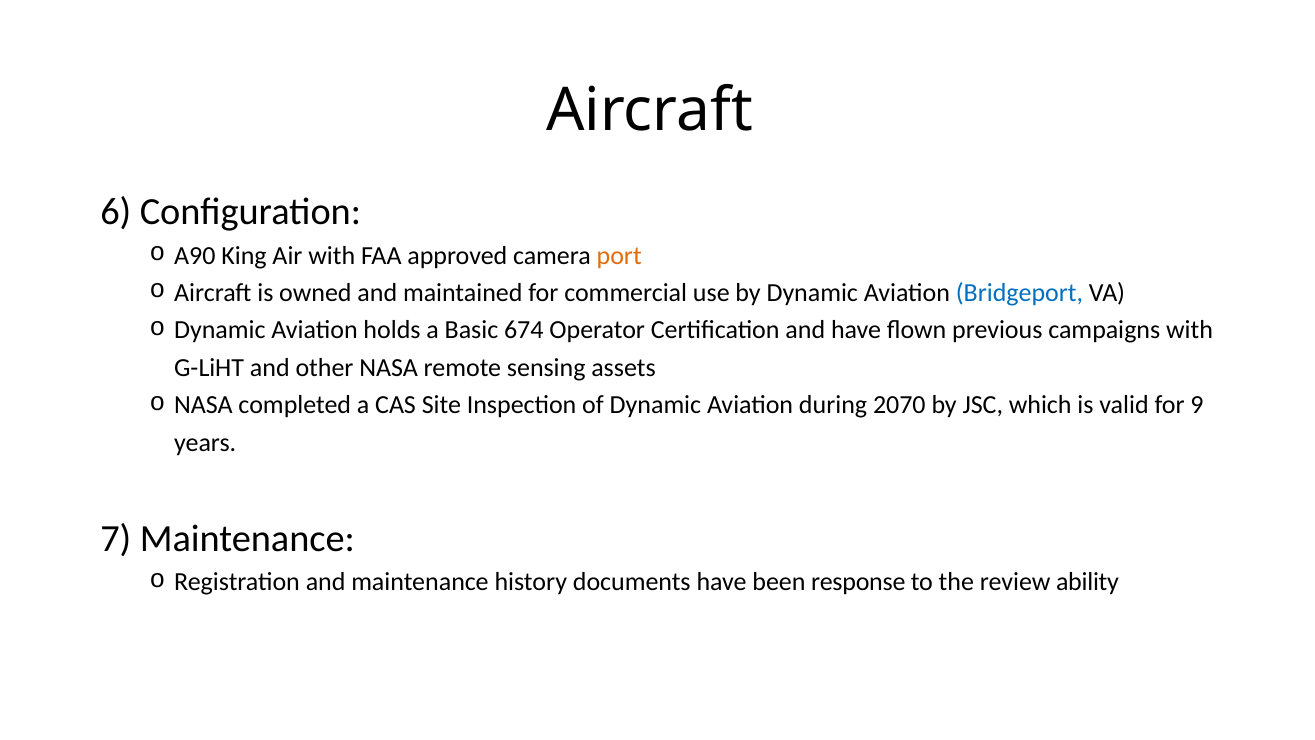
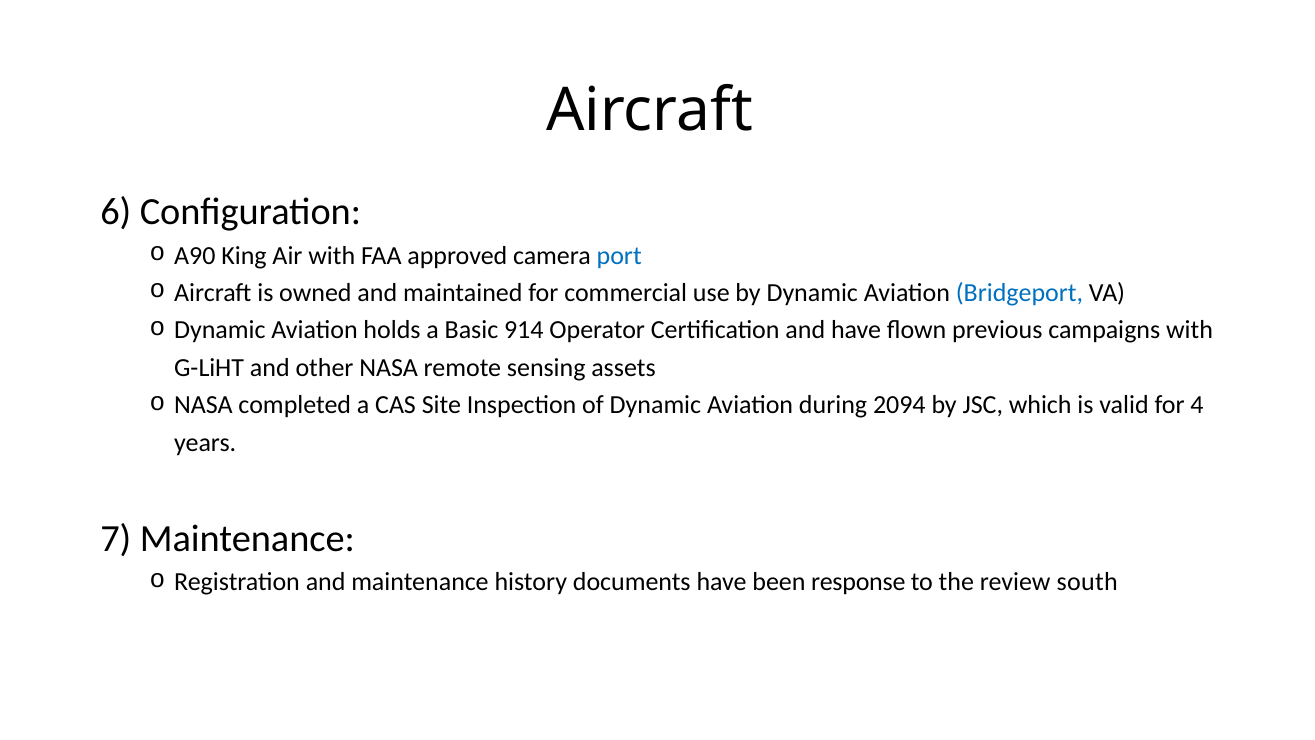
port colour: orange -> blue
674: 674 -> 914
2070: 2070 -> 2094
9: 9 -> 4
ability: ability -> south
